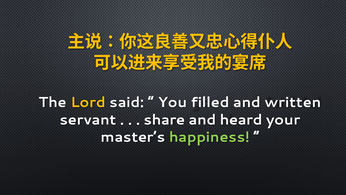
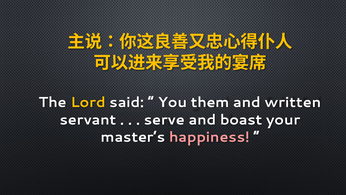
filled: filled -> them
share: share -> serve
heard: heard -> boast
happiness colour: light green -> pink
